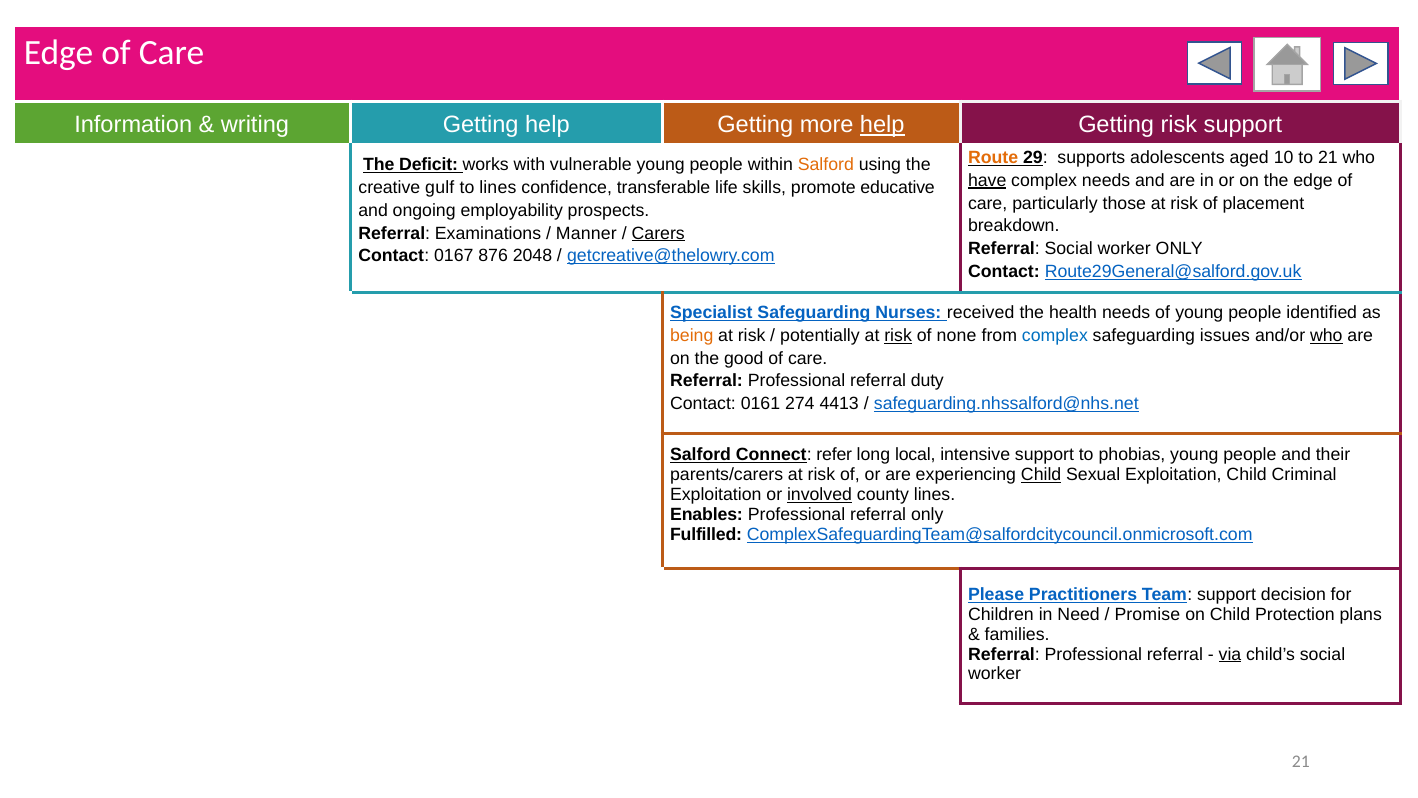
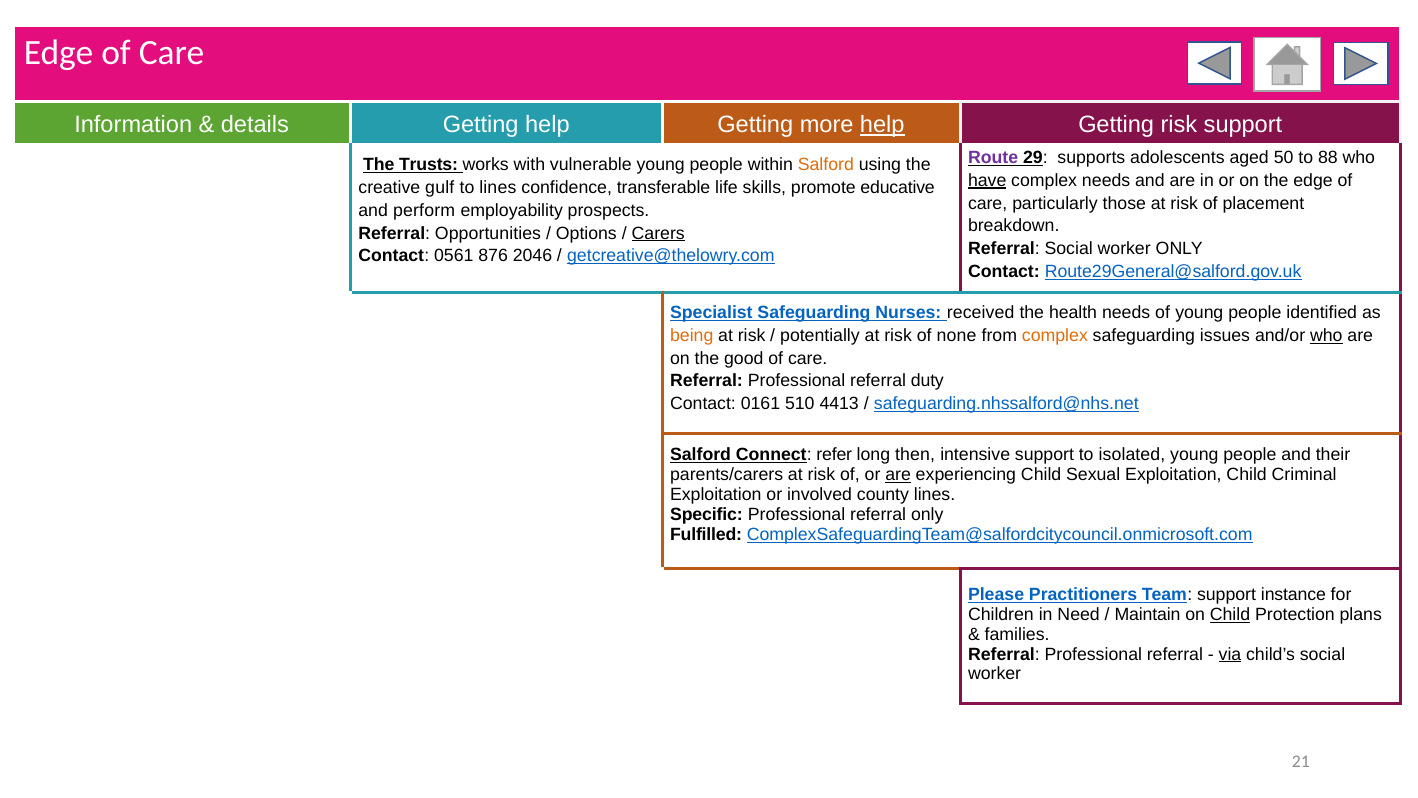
writing: writing -> details
Route colour: orange -> purple
10: 10 -> 50
to 21: 21 -> 88
Deficit: Deficit -> Trusts
ongoing: ongoing -> perform
Examinations: Examinations -> Opportunities
Manner: Manner -> Options
0167: 0167 -> 0561
2048: 2048 -> 2046
risk at (898, 335) underline: present -> none
complex at (1055, 335) colour: blue -> orange
274: 274 -> 510
local: local -> then
phobias: phobias -> isolated
are at (898, 474) underline: none -> present
Child at (1041, 474) underline: present -> none
involved underline: present -> none
Enables: Enables -> Specific
decision: decision -> instance
Promise: Promise -> Maintain
Child at (1230, 614) underline: none -> present
